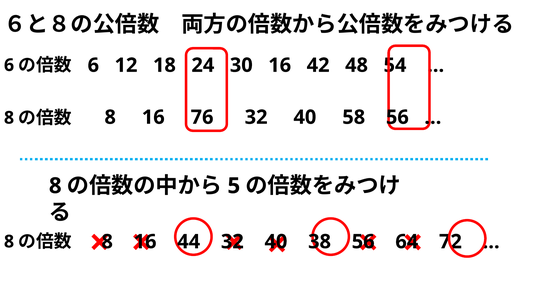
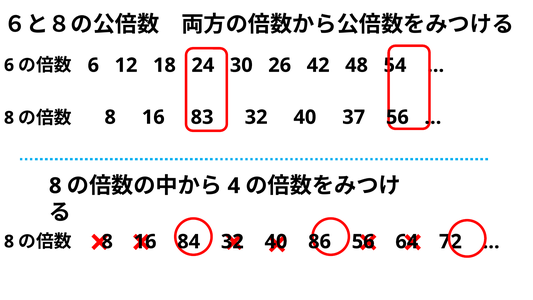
30 16: 16 -> 26
76: 76 -> 83
58: 58 -> 37
5: 5 -> 4
44: 44 -> 84
38: 38 -> 86
